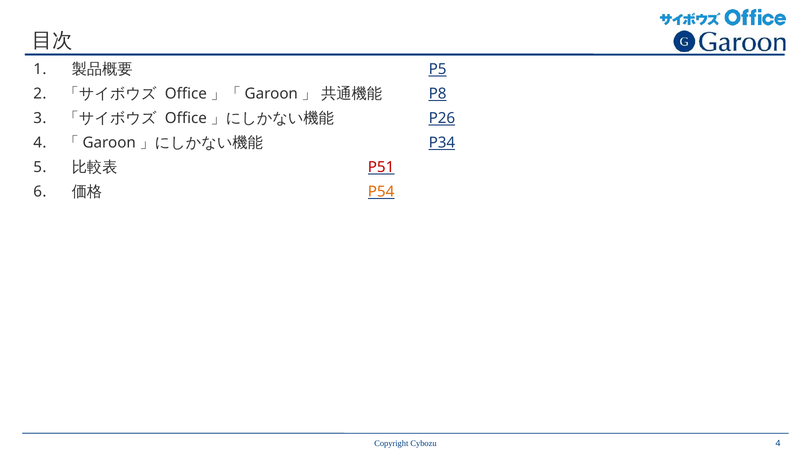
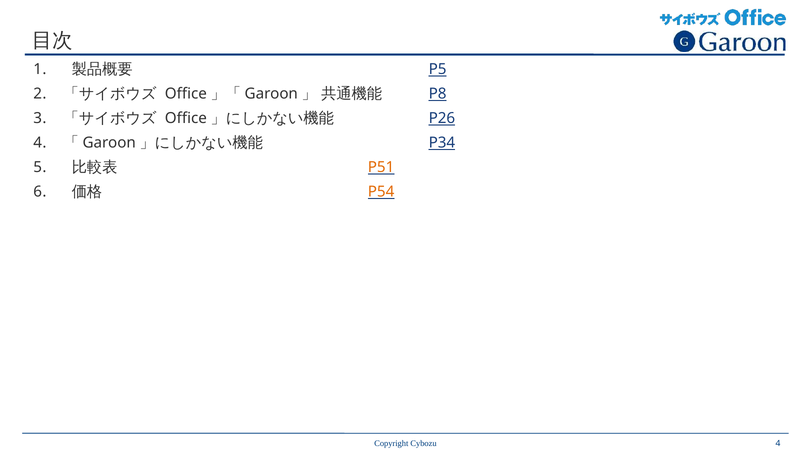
P51 colour: red -> orange
